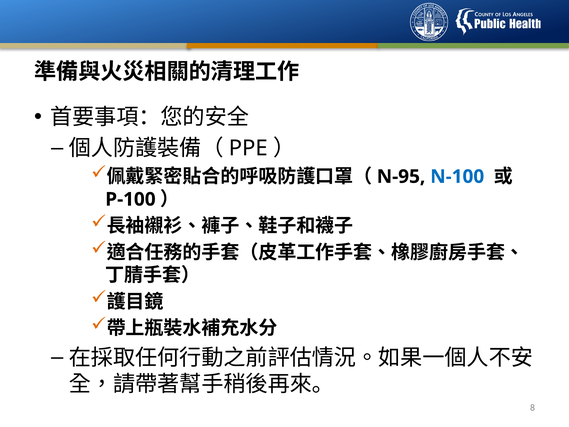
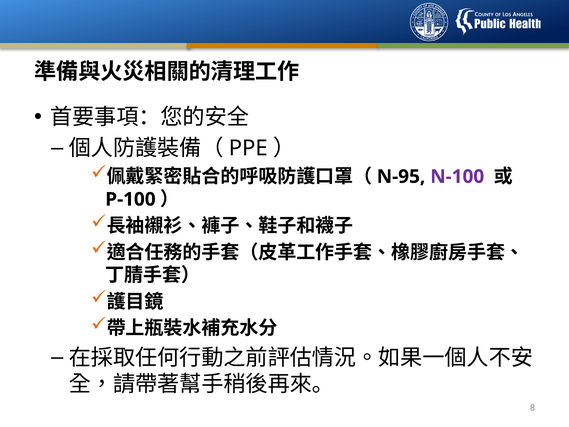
N-100 colour: blue -> purple
